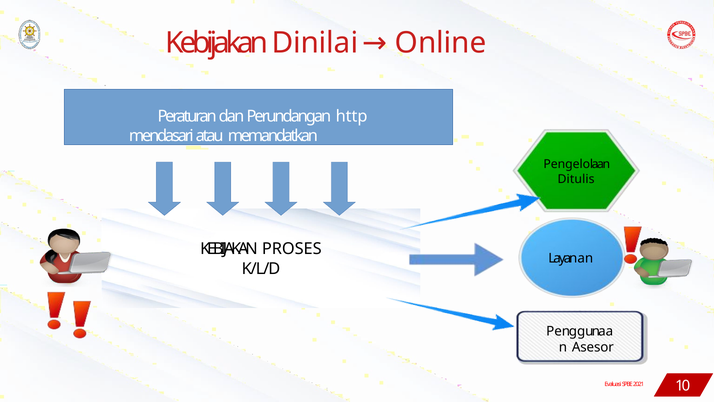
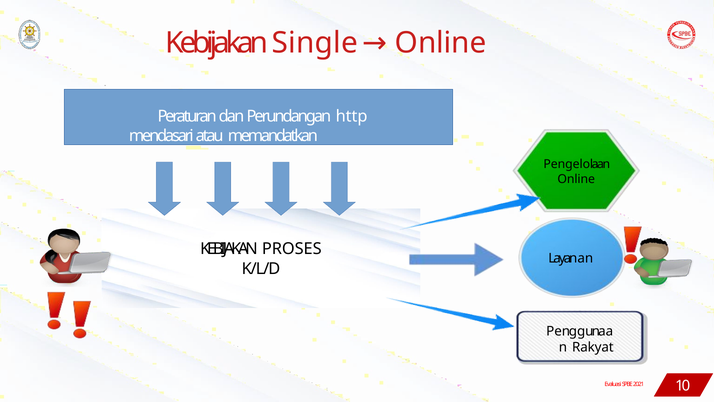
Dinilai: Dinilai -> Single
Ditulis at (576, 179): Ditulis -> Online
Asesor: Asesor -> Rakyat
